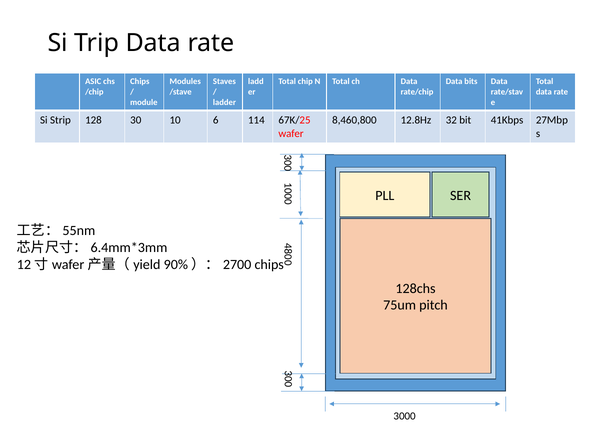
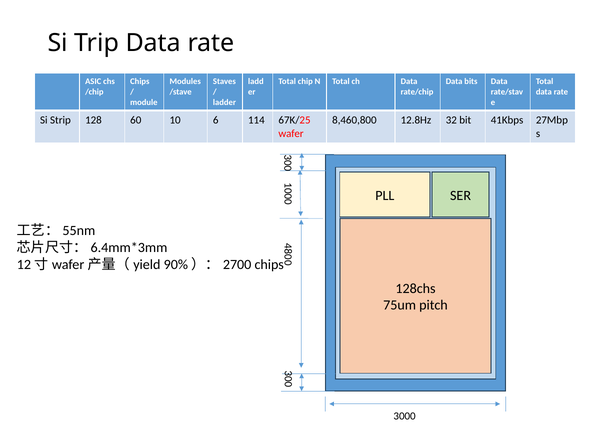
30: 30 -> 60
